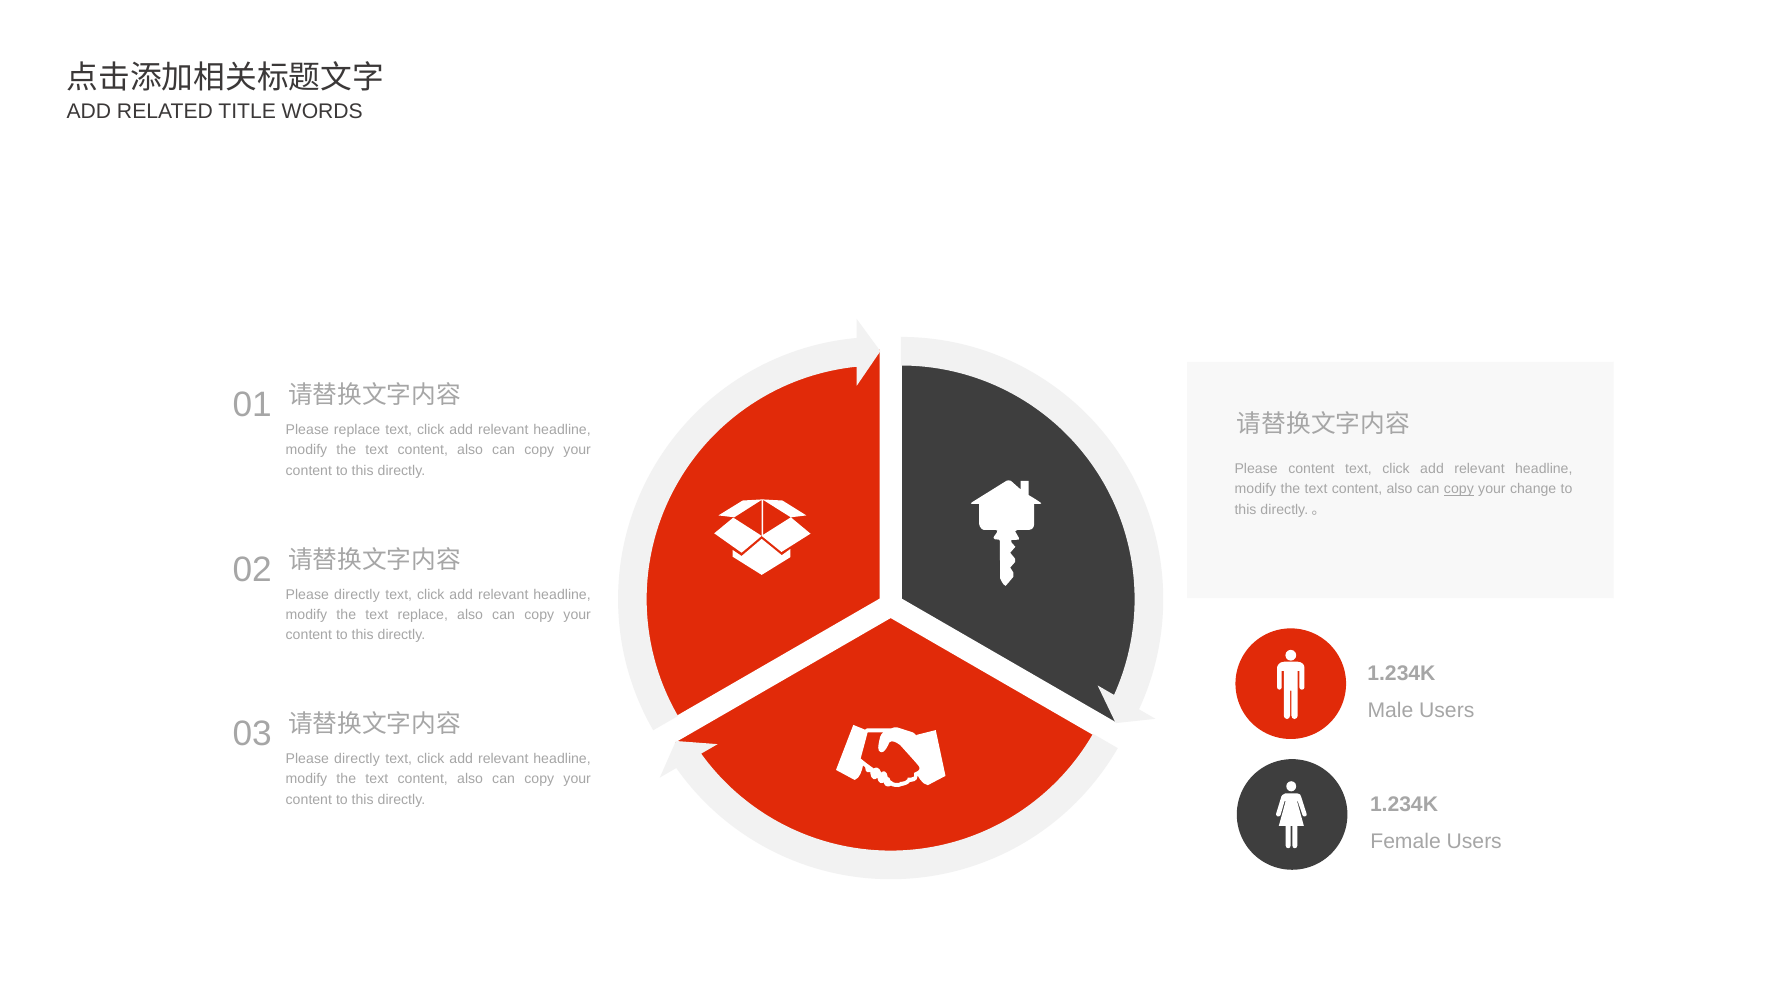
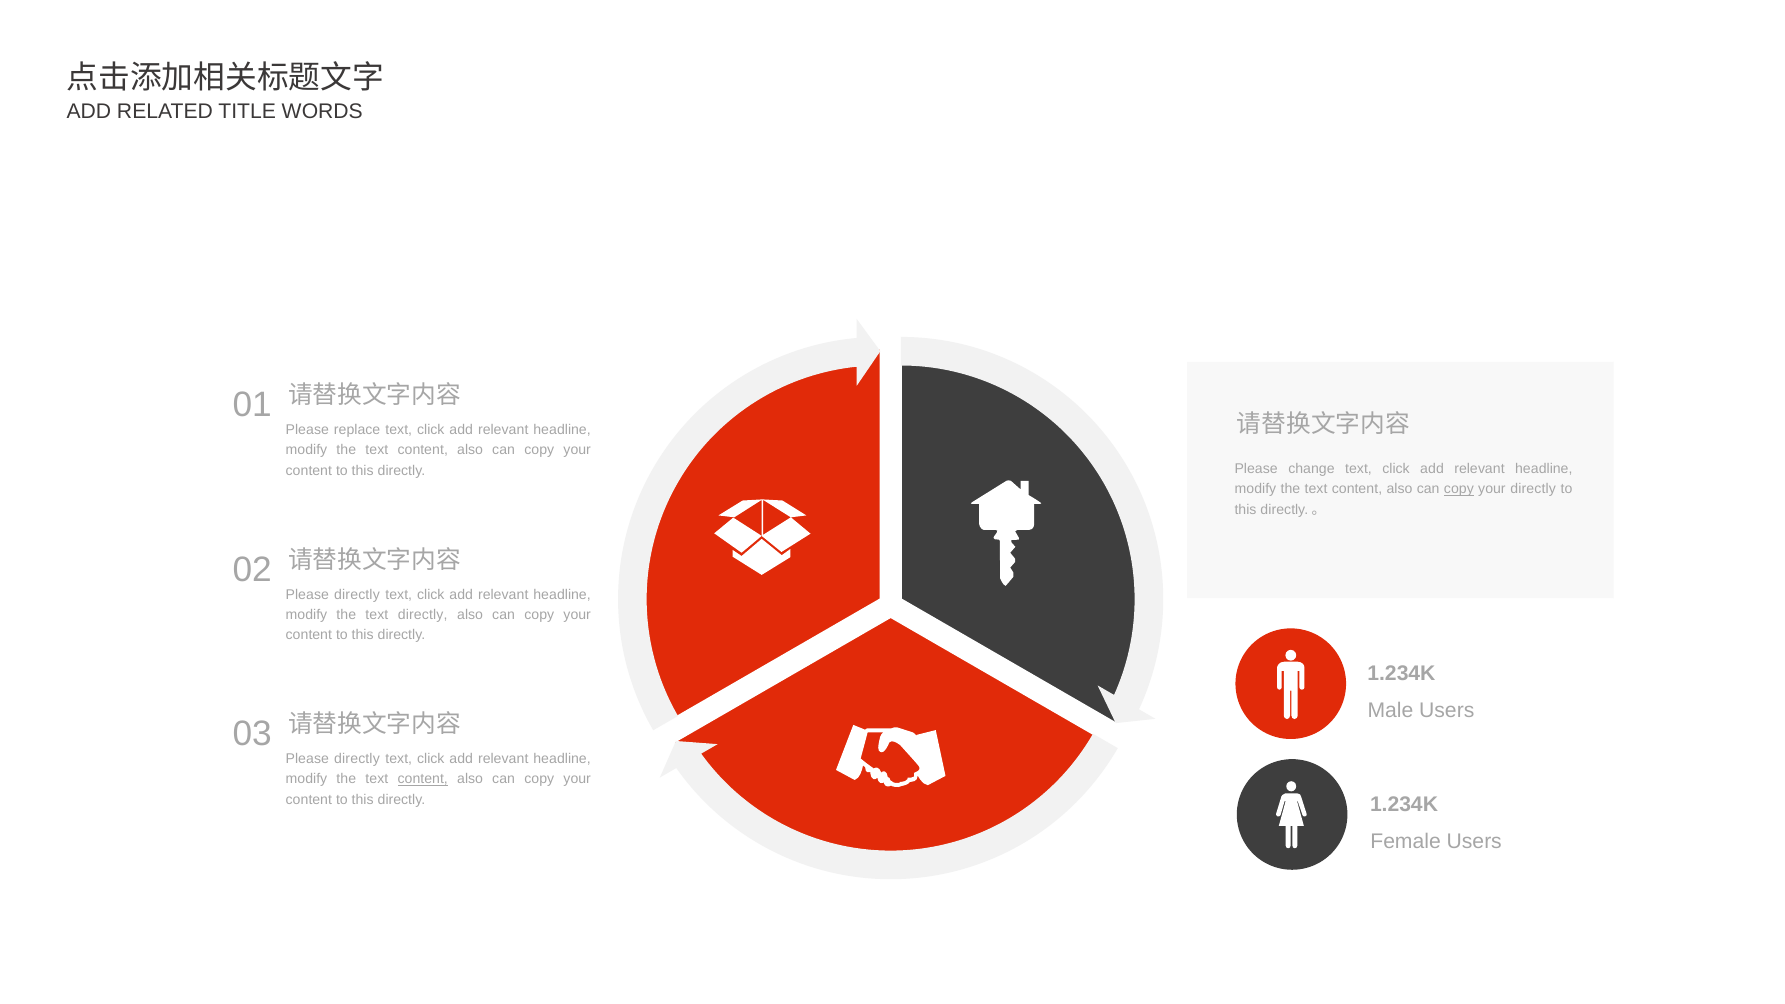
Please content: content -> change
your change: change -> directly
text replace: replace -> directly
content at (423, 779) underline: none -> present
